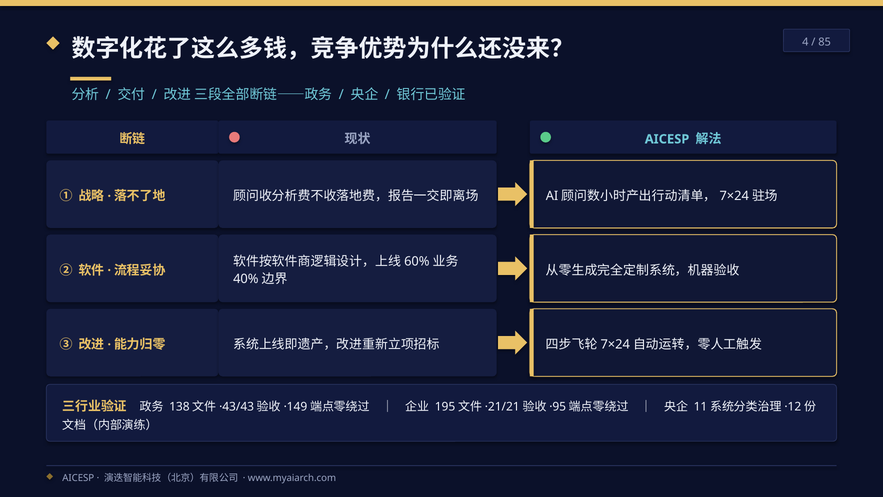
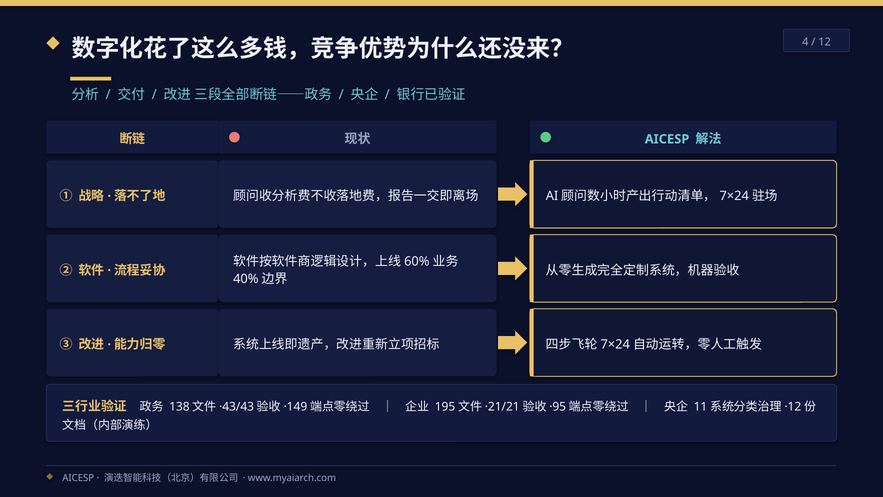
85: 85 -> 12
